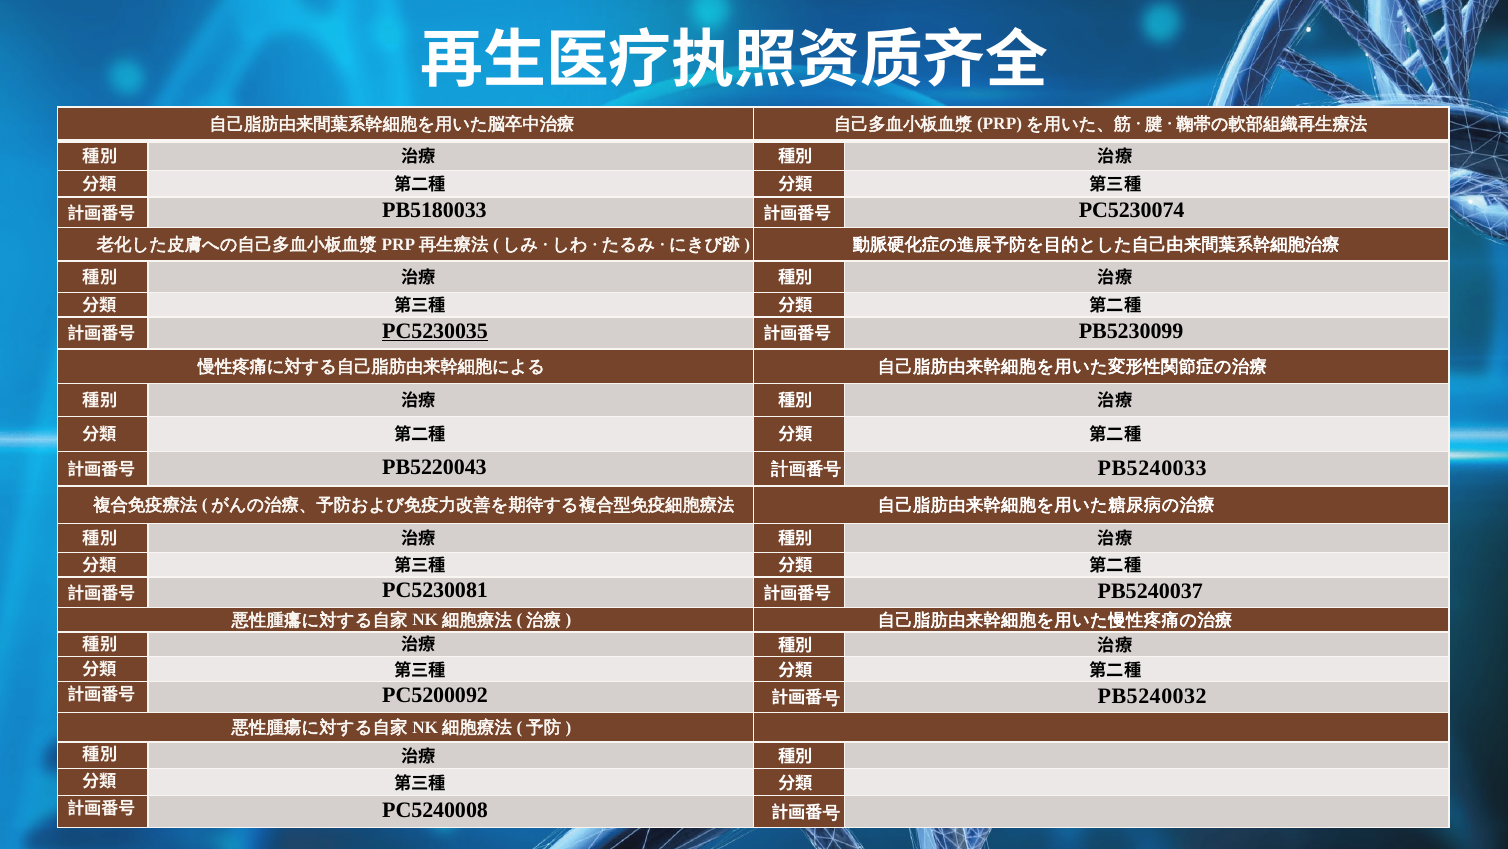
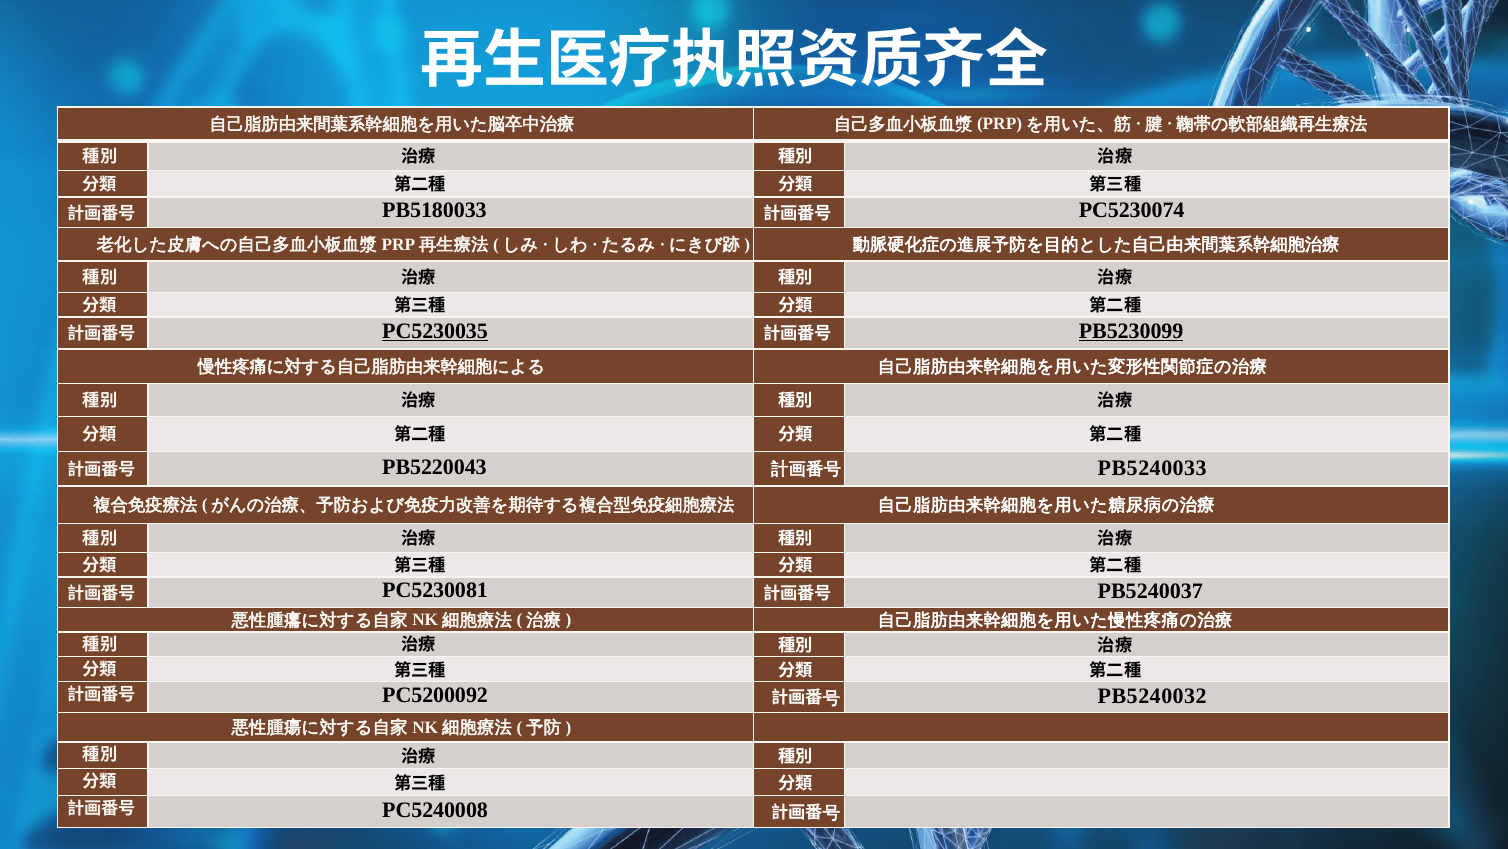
PB5230099 underline: none -> present
